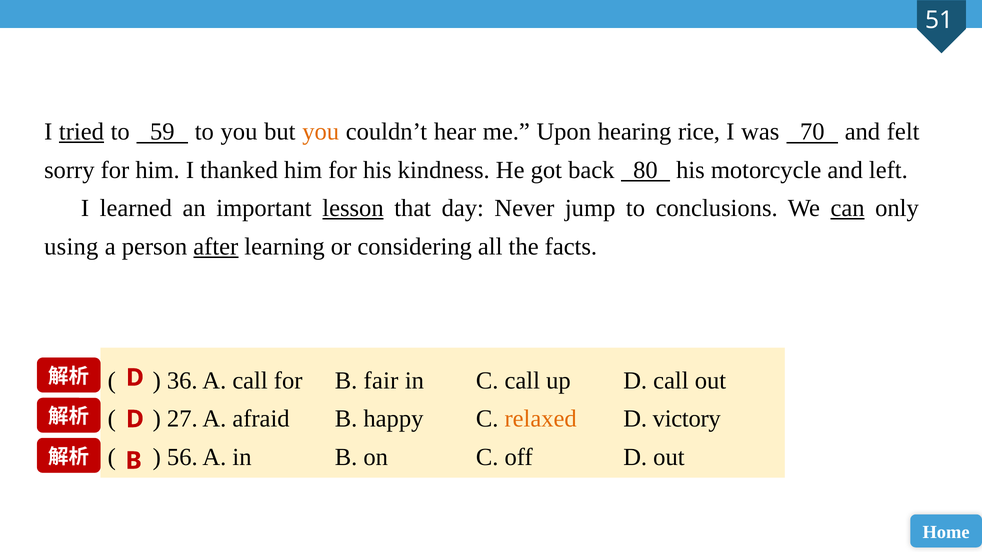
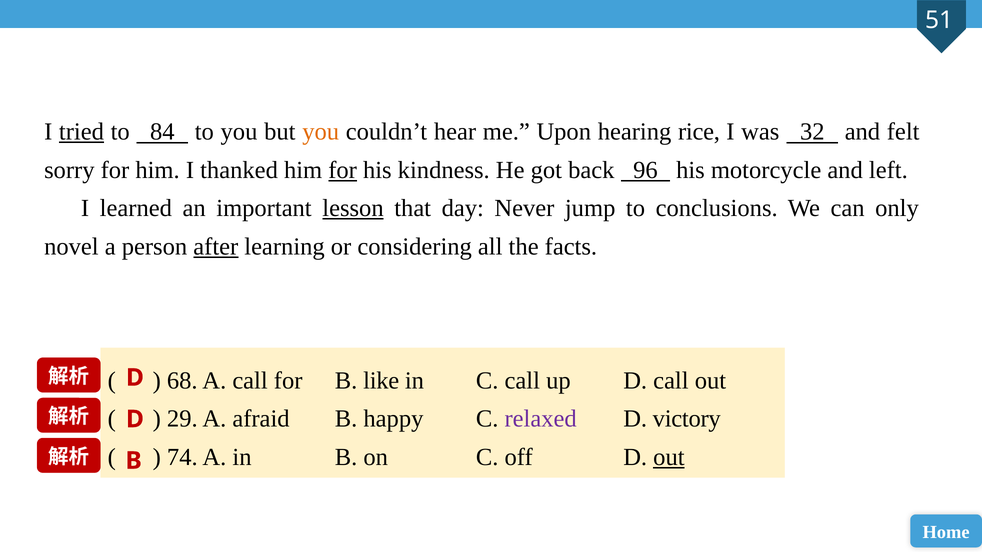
59: 59 -> 84
70: 70 -> 32
for at (343, 170) underline: none -> present
80: 80 -> 96
can underline: present -> none
using: using -> novel
36: 36 -> 68
fair: fair -> like
27: 27 -> 29
relaxed colour: orange -> purple
56: 56 -> 74
out at (669, 457) underline: none -> present
